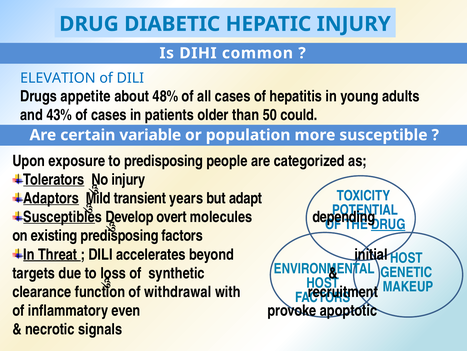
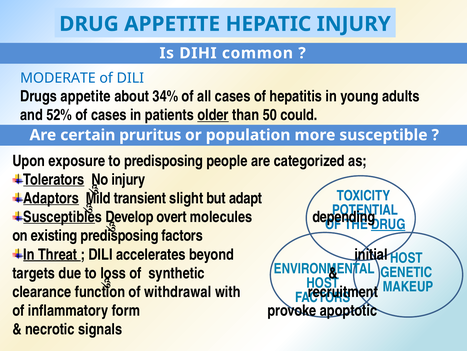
DRUG DIABETIC: DIABETIC -> APPETITE
ELEVATION: ELEVATION -> MODERATE
48%: 48% -> 34%
43%: 43% -> 52%
older underline: none -> present
variable: variable -> pruritus
years: years -> slight
even: even -> form
